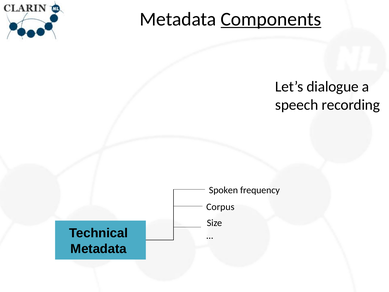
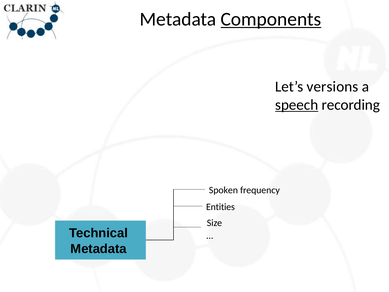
dialogue: dialogue -> versions
speech underline: none -> present
Corpus: Corpus -> Entities
